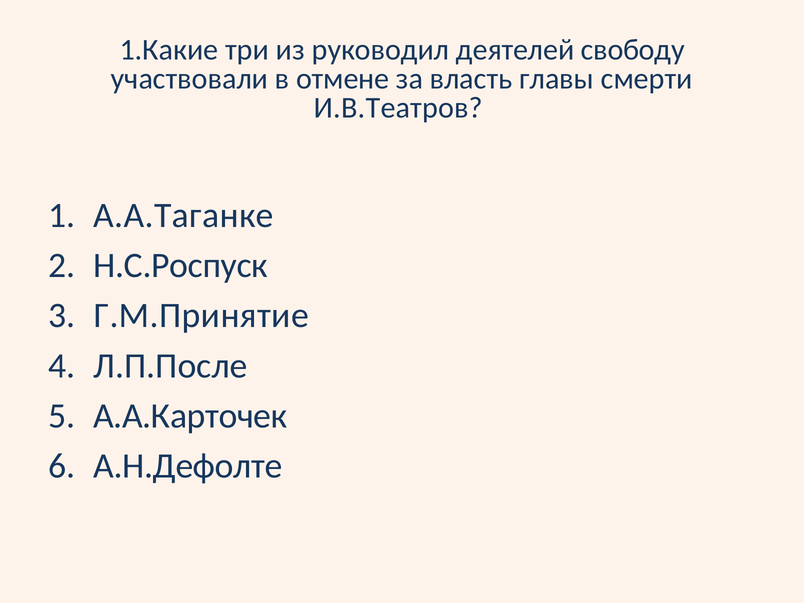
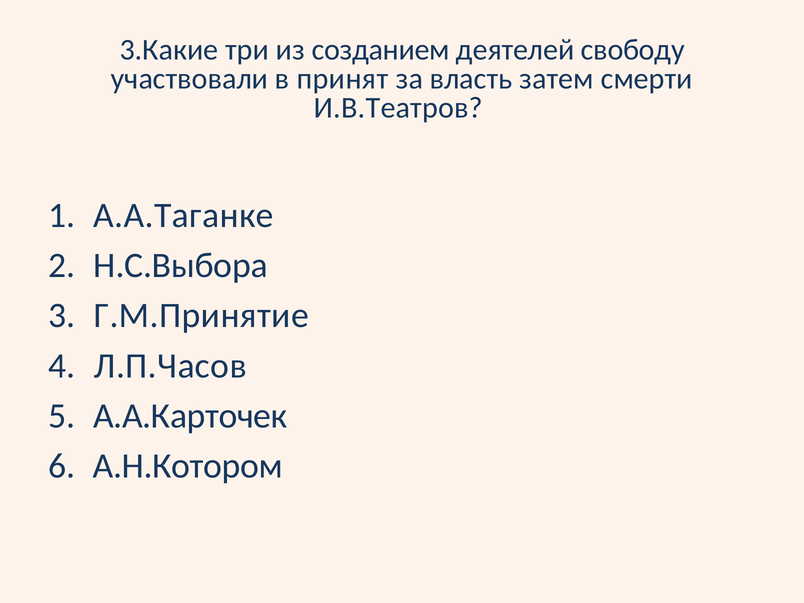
1.Какие: 1.Какие -> 3.Какие
руководил: руководил -> созданием
отмене: отмене -> принят
главы: главы -> затем
Н.С.Роспуск: Н.С.Роспуск -> Н.С.Выбора
Л.П.После: Л.П.После -> Л.П.Часов
А.Н.Дефолте: А.Н.Дефолте -> А.Н.Котором
